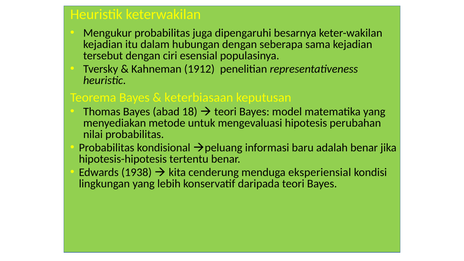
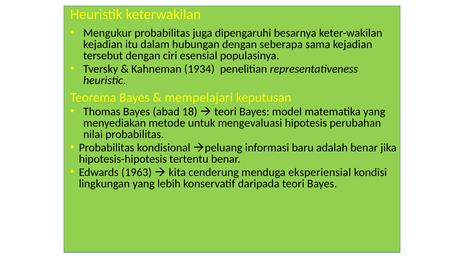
1912: 1912 -> 1934
keterbiasaan: keterbiasaan -> mempelajari
1938: 1938 -> 1963
